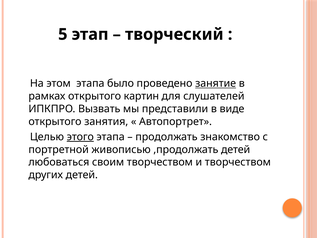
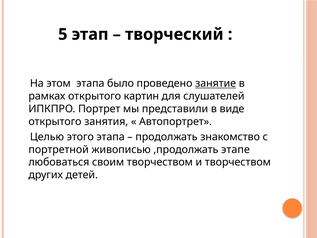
Вызвать: Вызвать -> Портрет
этого underline: present -> none
,продолжать детей: детей -> этапе
